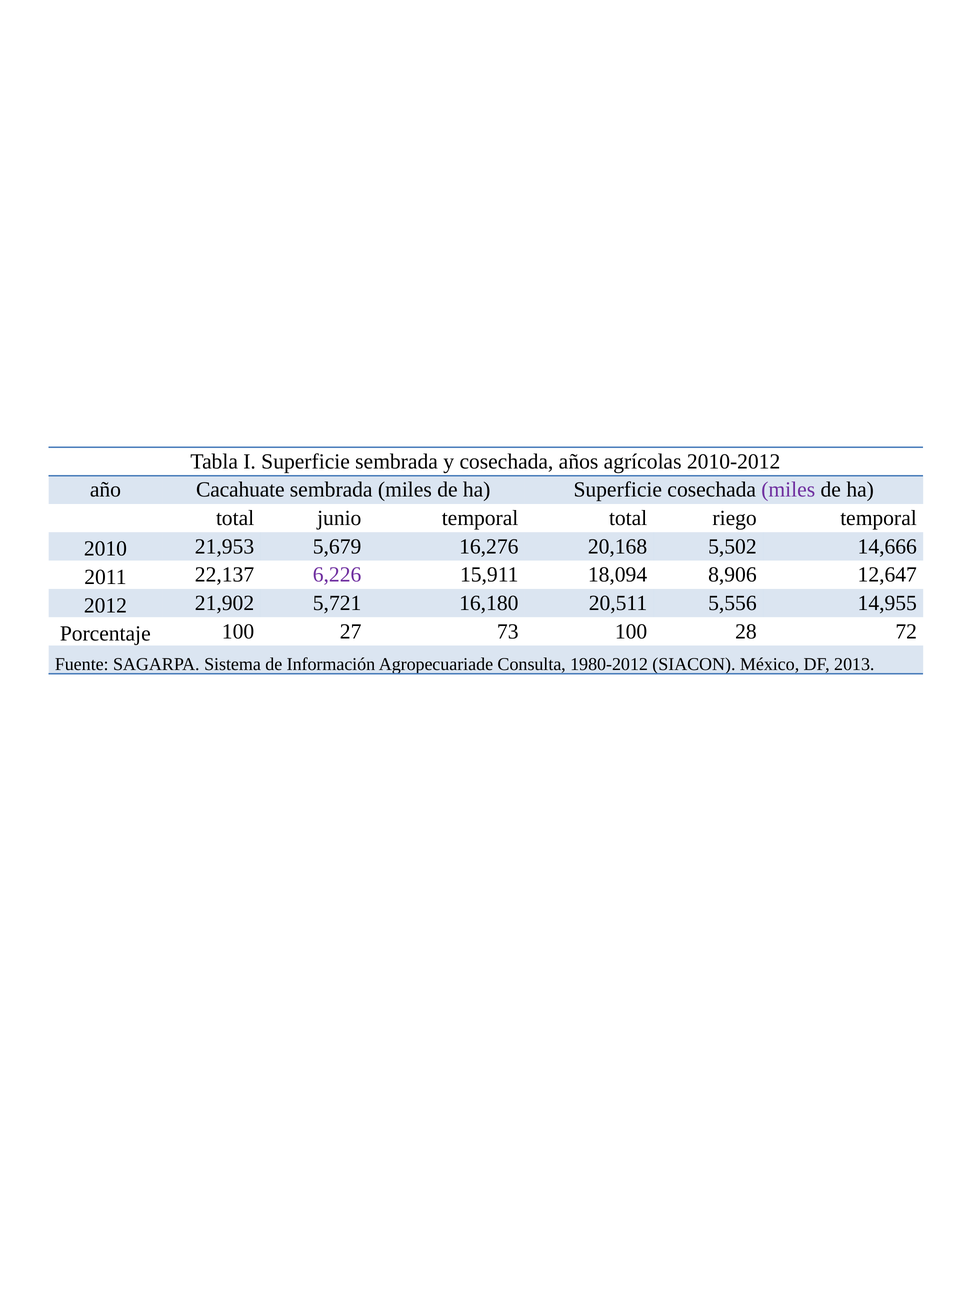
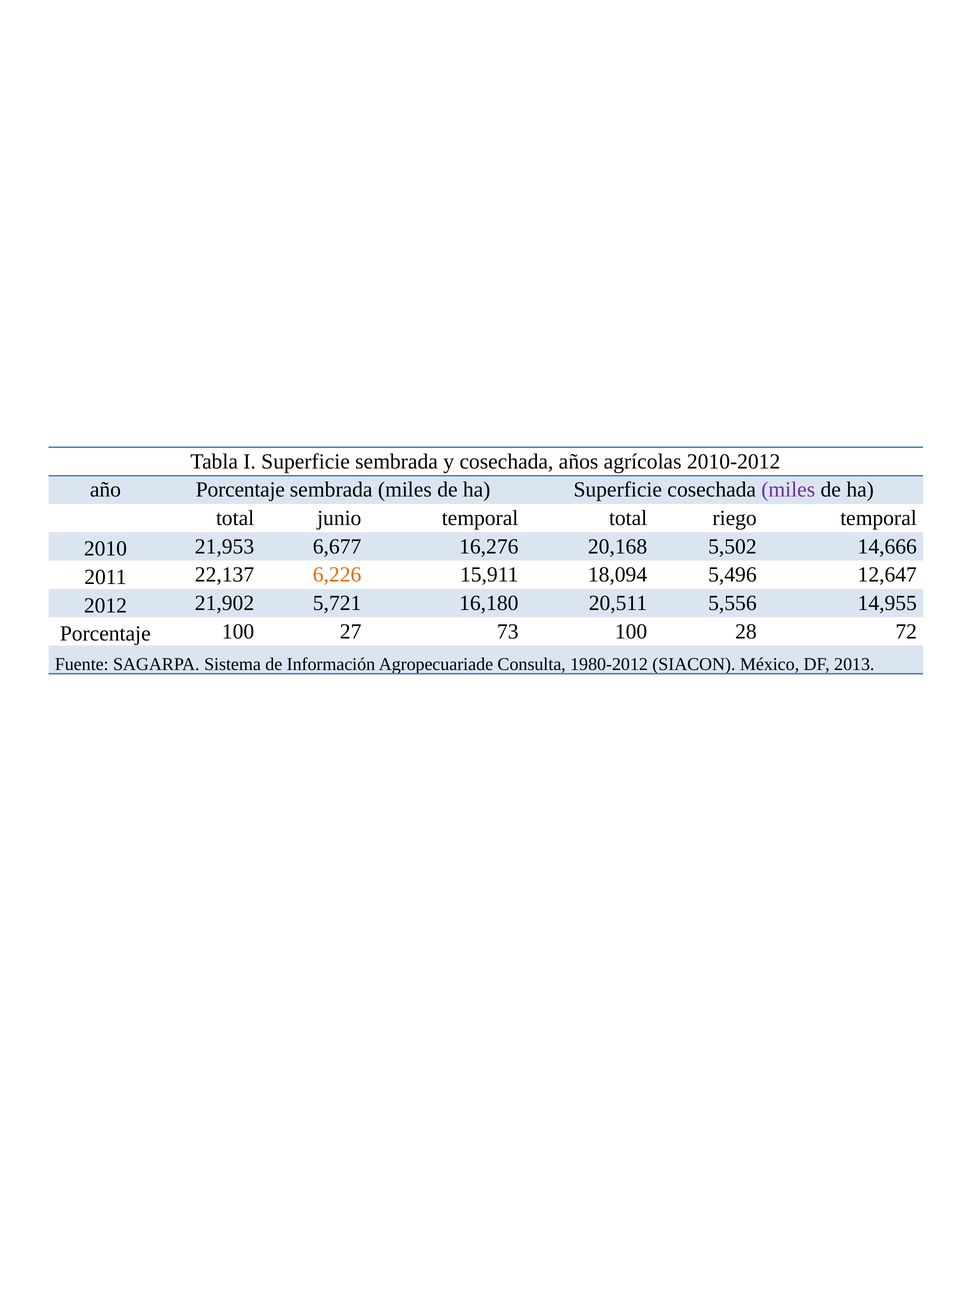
año Cacahuate: Cacahuate -> Porcentaje
5,679: 5,679 -> 6,677
6,226 colour: purple -> orange
8,906: 8,906 -> 5,496
